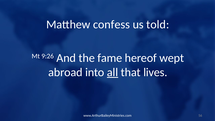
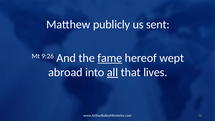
confess: confess -> publicly
told: told -> sent
fame underline: none -> present
